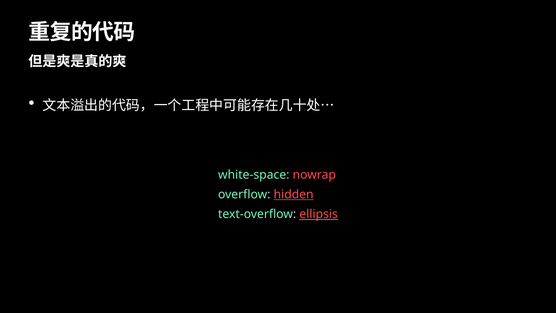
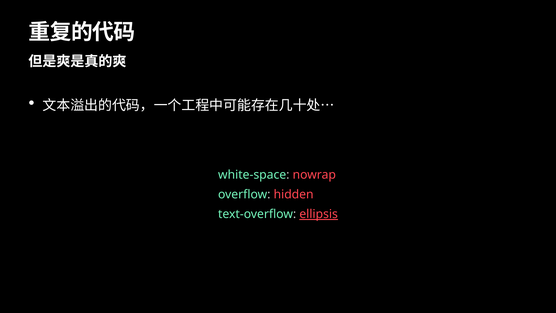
hidden underline: present -> none
